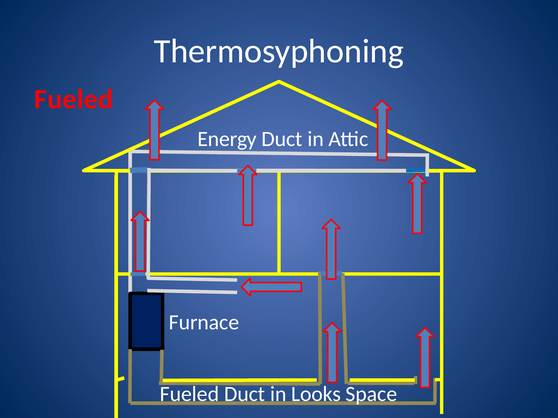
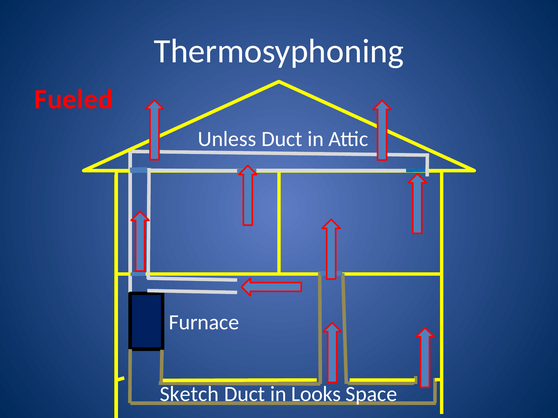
Energy: Energy -> Unless
Fueled at (189, 395): Fueled -> Sketch
